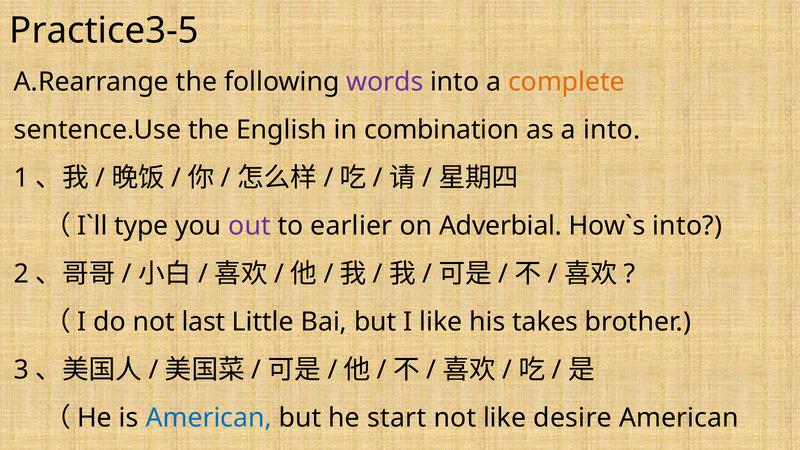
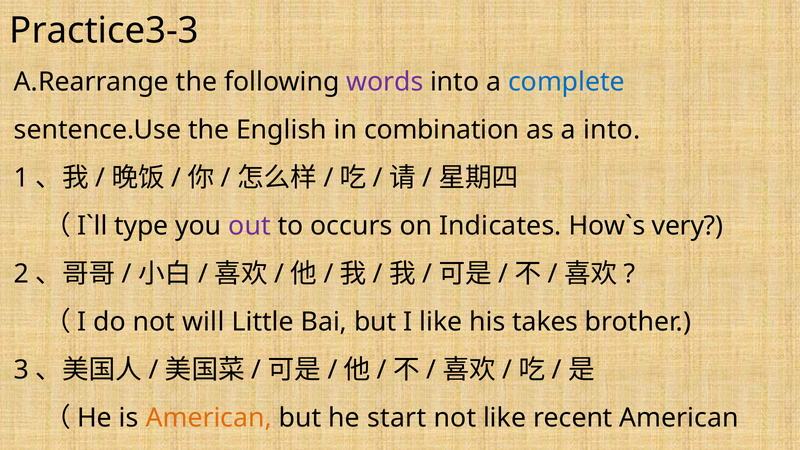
Practice3-5: Practice3-5 -> Practice3-3
complete colour: orange -> blue
earlier: earlier -> occurs
Adverbial: Adverbial -> Indicates
into at (687, 226): into -> very
last: last -> will
American at (209, 418) colour: blue -> orange
desire: desire -> recent
